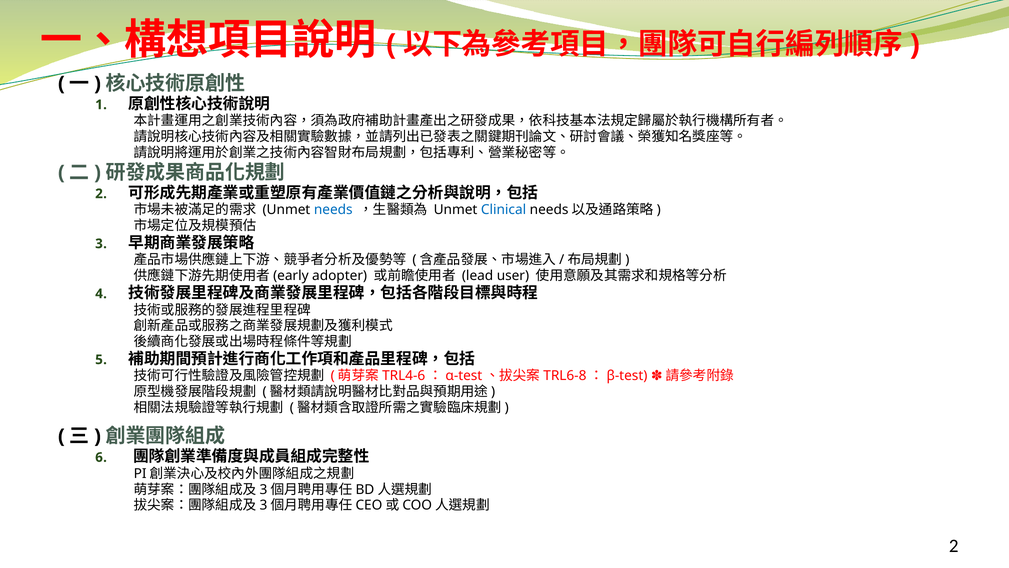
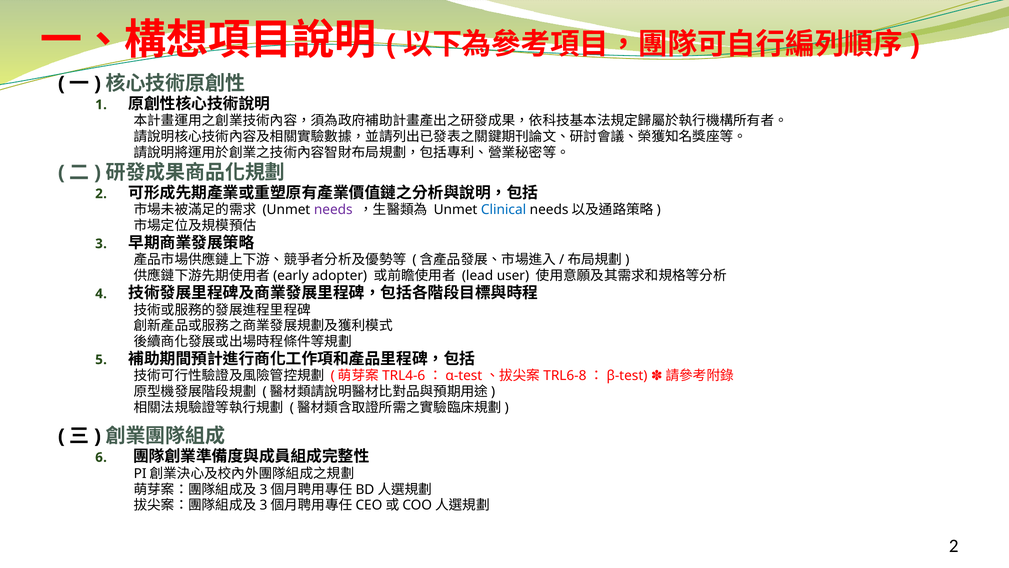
needs colour: blue -> purple
